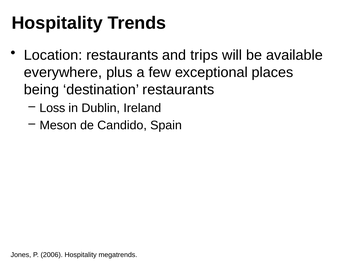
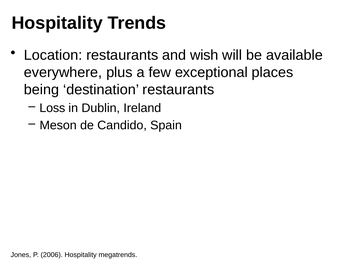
trips: trips -> wish
